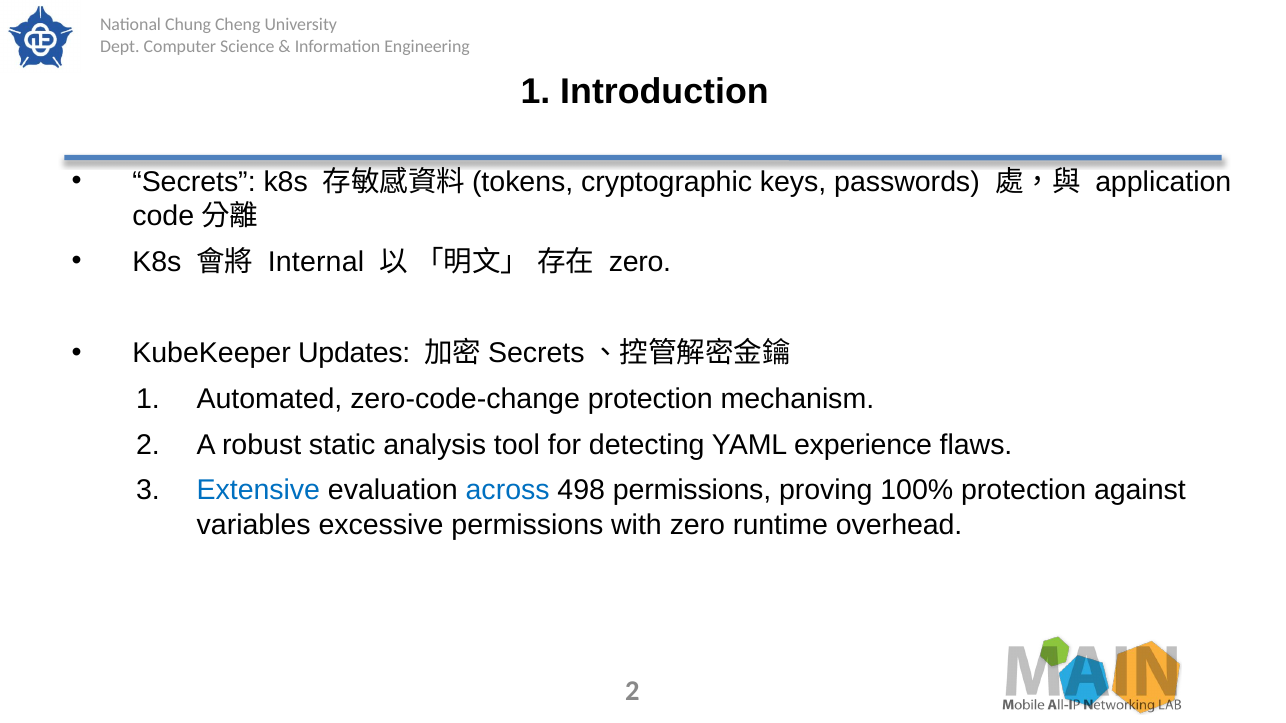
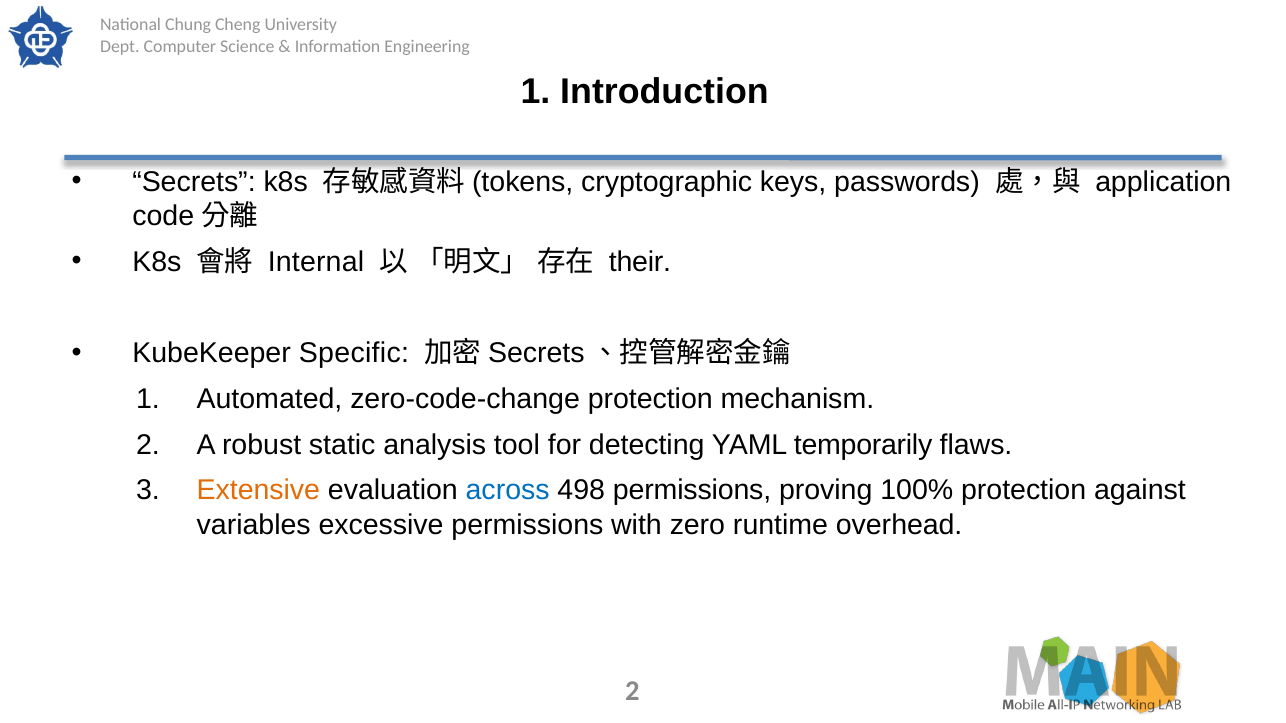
zero at (640, 262): zero -> their
Updates: Updates -> Specific
experience: experience -> temporarily
Extensive colour: blue -> orange
